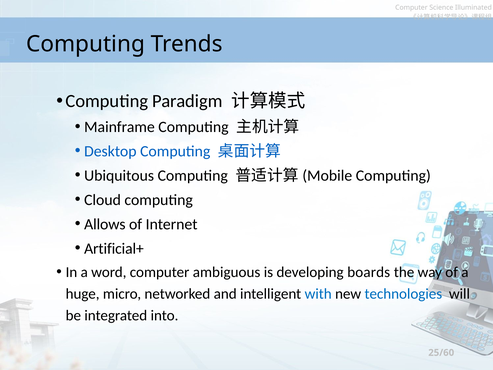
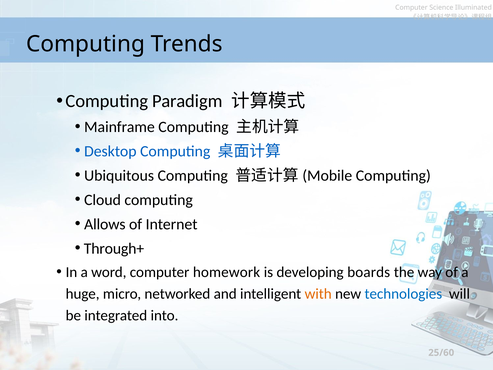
Artificial+: Artificial+ -> Through+
ambiguous: ambiguous -> homework
with colour: blue -> orange
